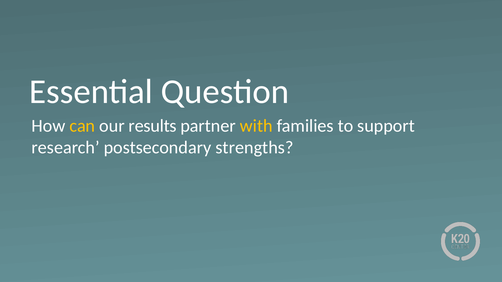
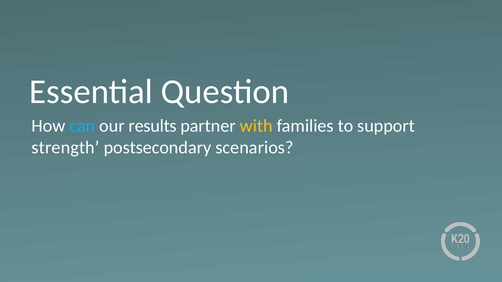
can colour: yellow -> light blue
research: research -> strength
strengths: strengths -> scenarios
